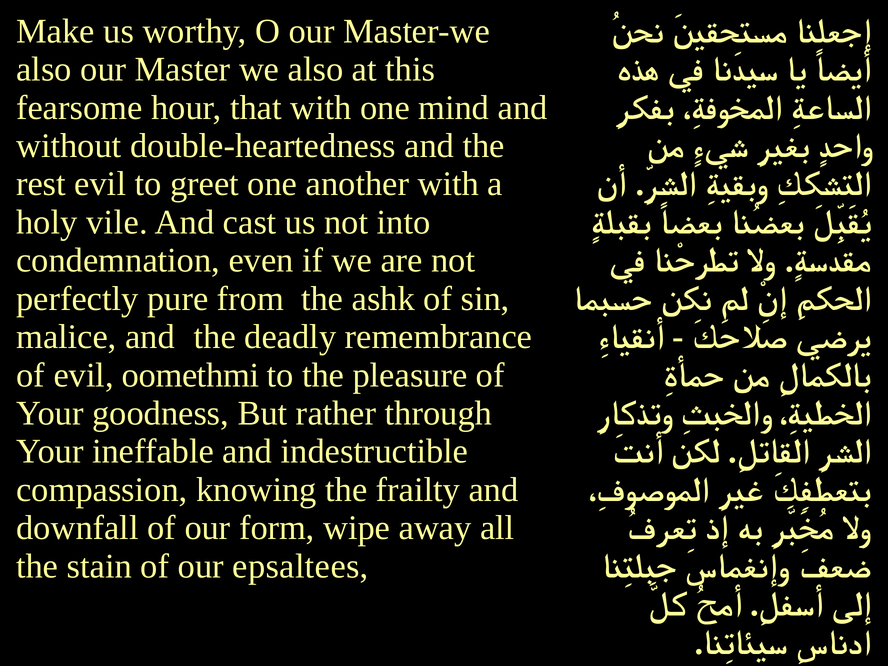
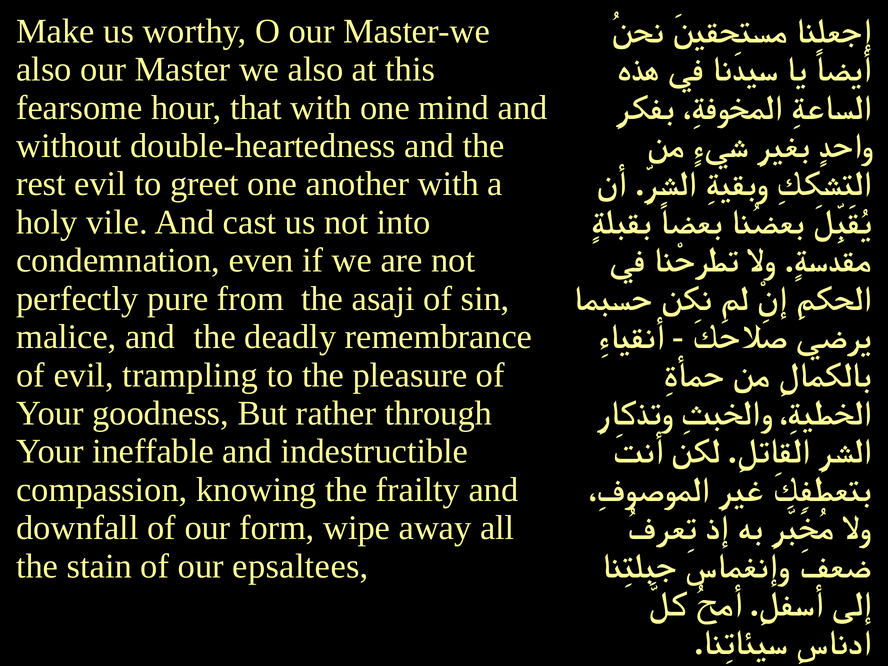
ashk: ashk -> asaji
oomethmi: oomethmi -> trampling
